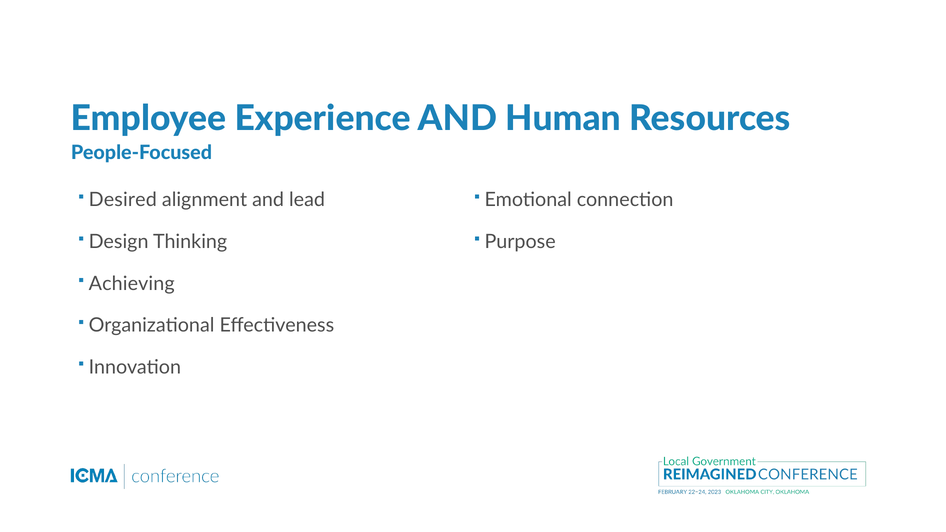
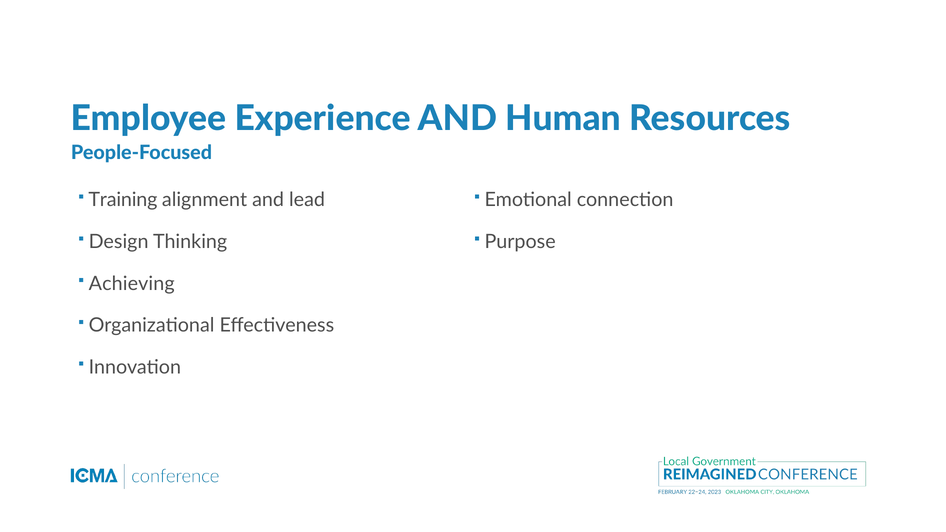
Desired: Desired -> Training
